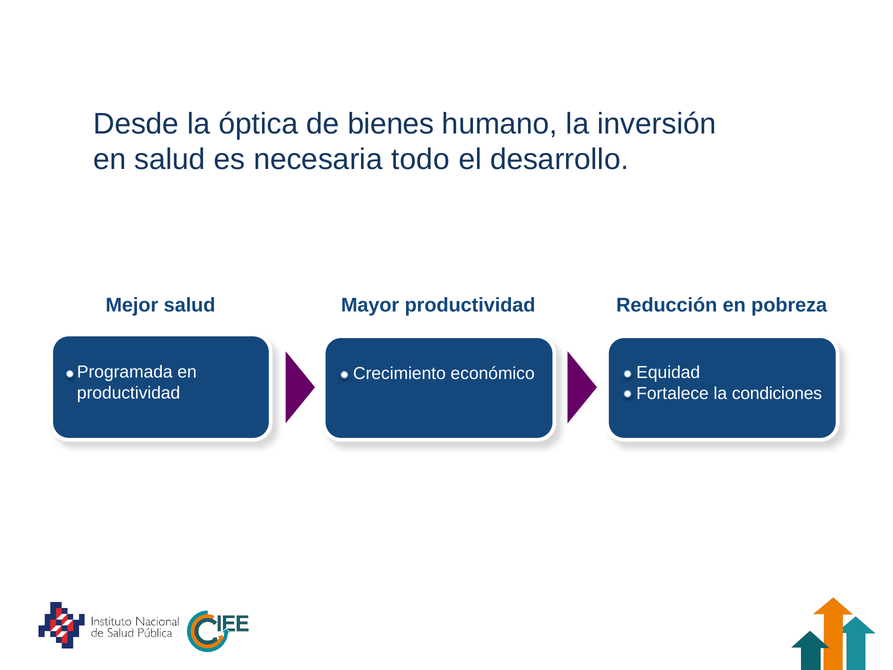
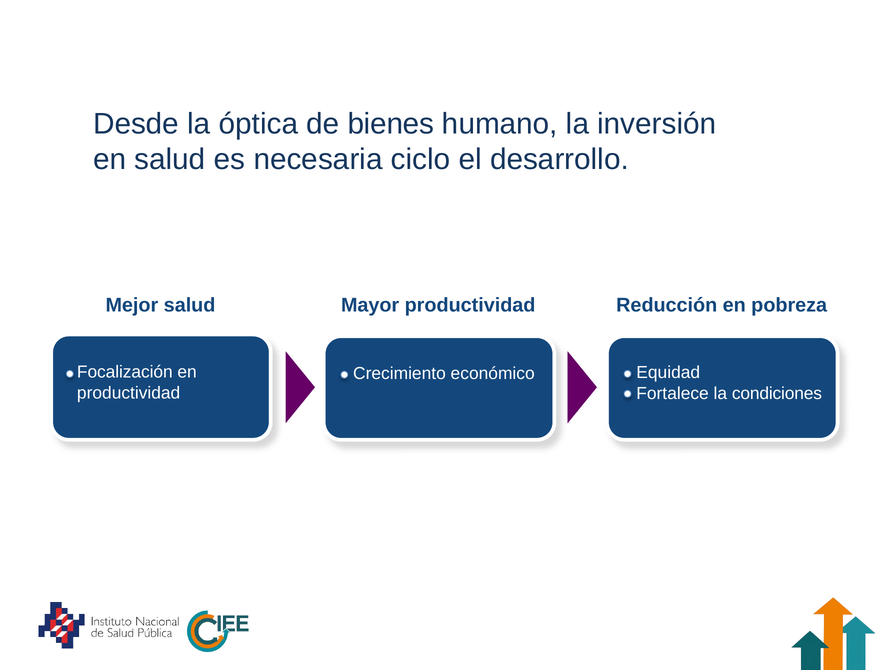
todo: todo -> ciclo
Programada: Programada -> Focalización
